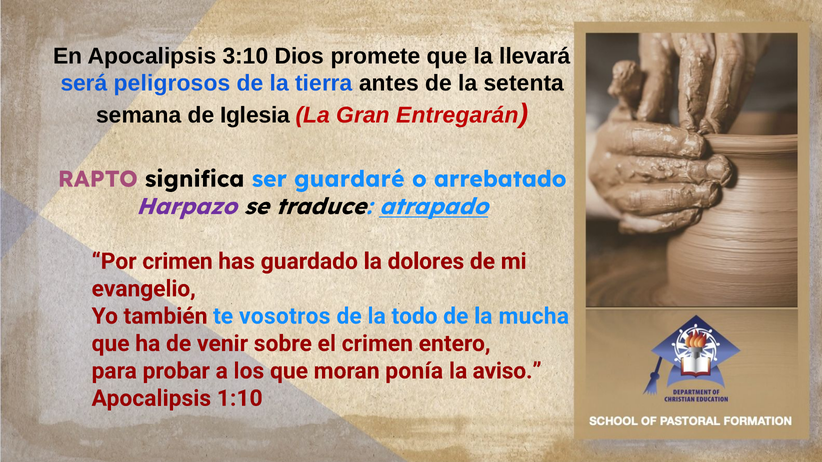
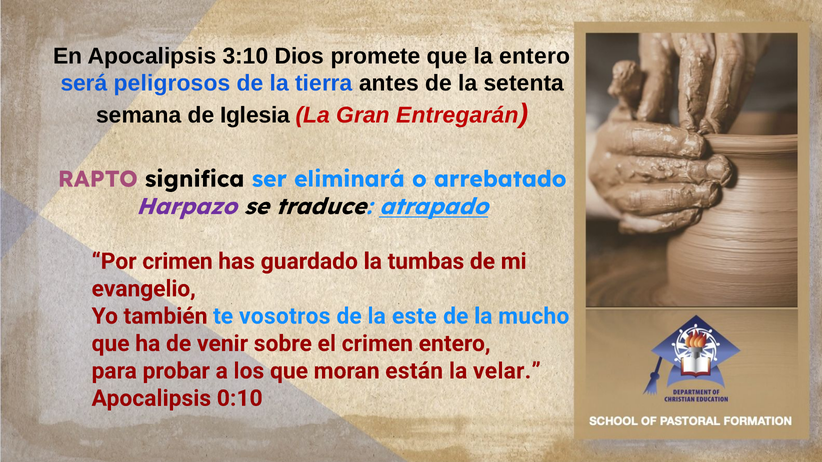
la llevará: llevará -> entero
guardaré: guardaré -> eliminará
dolores: dolores -> tumbas
todo: todo -> este
mucha: mucha -> mucho
ponía: ponía -> están
aviso: aviso -> velar
1:10: 1:10 -> 0:10
